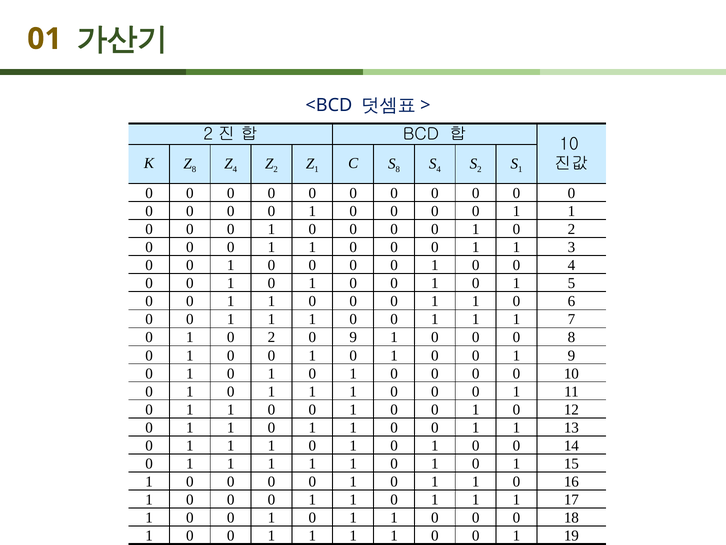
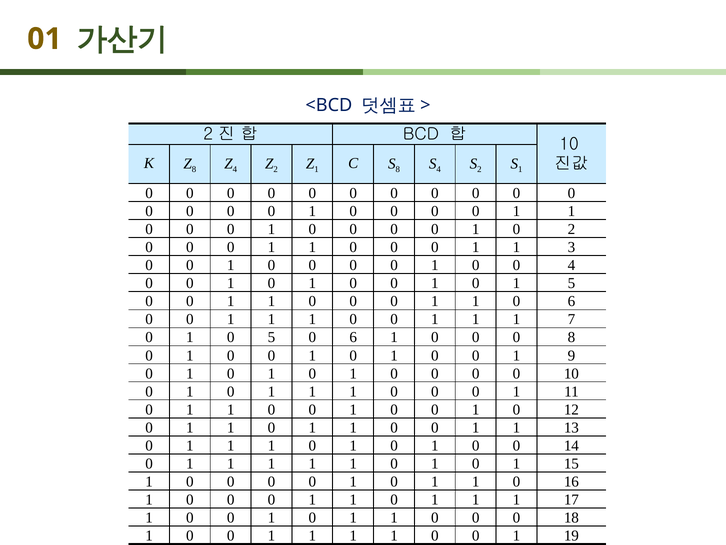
2 at (271, 337): 2 -> 5
9 at (353, 337): 9 -> 6
